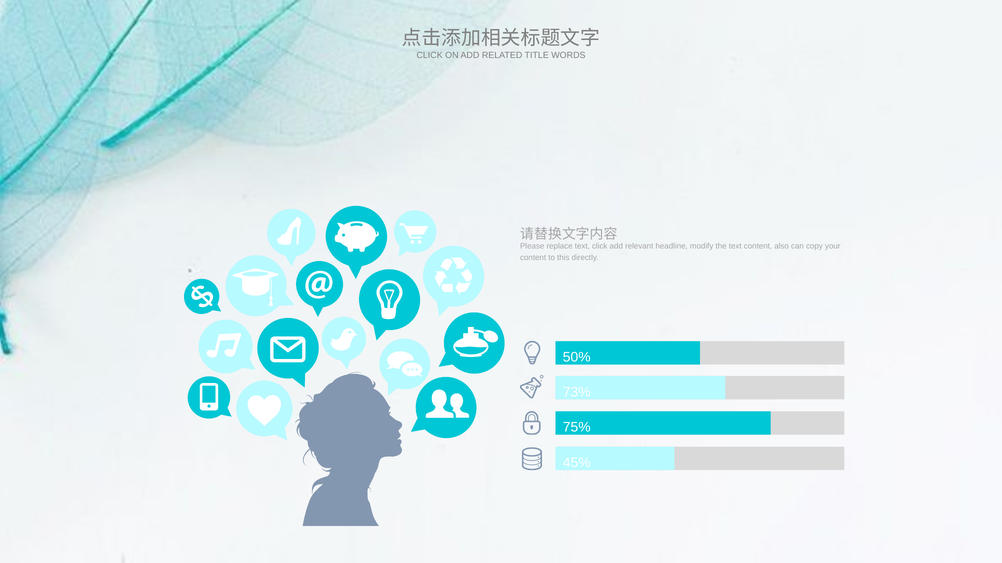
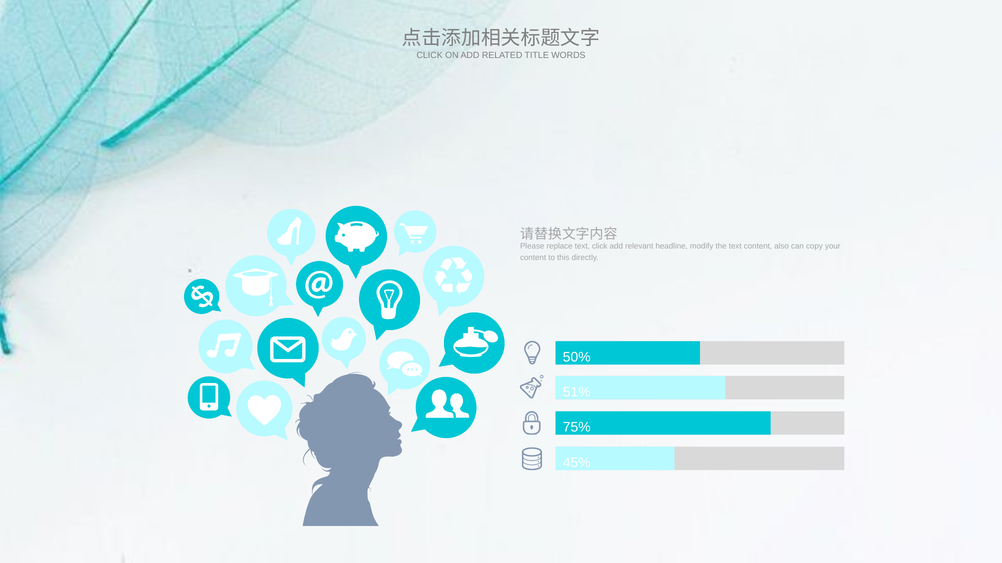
73%: 73% -> 51%
